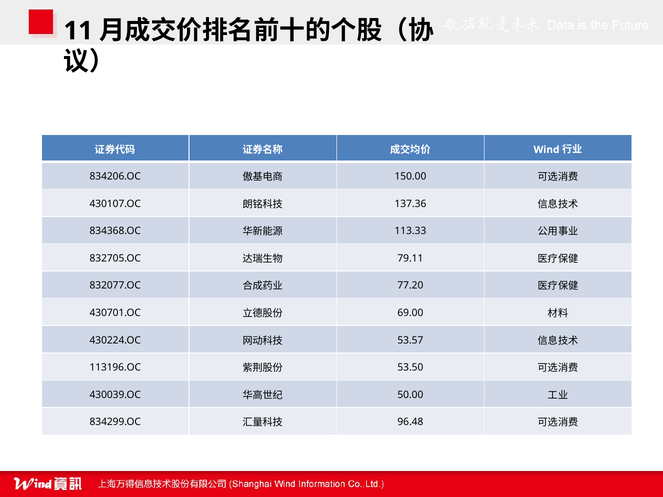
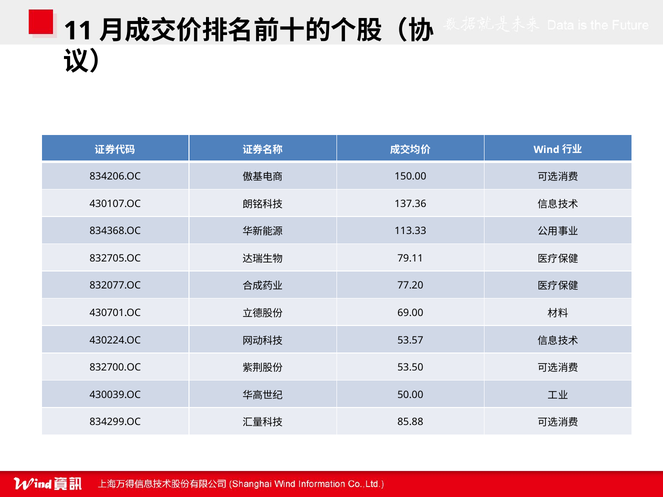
113196.OC: 113196.OC -> 832700.OC
96.48: 96.48 -> 85.88
